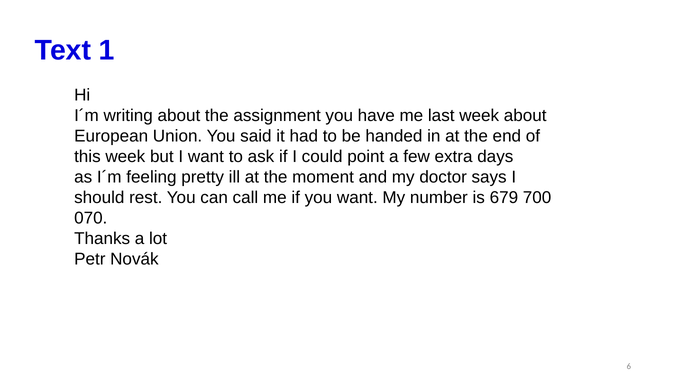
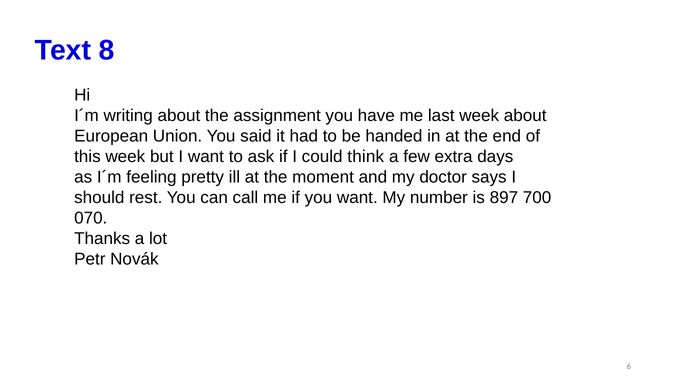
1: 1 -> 8
point: point -> think
679: 679 -> 897
